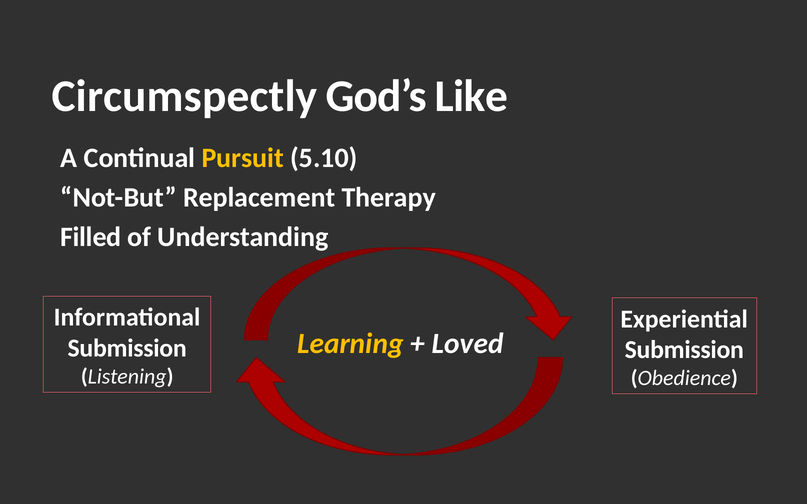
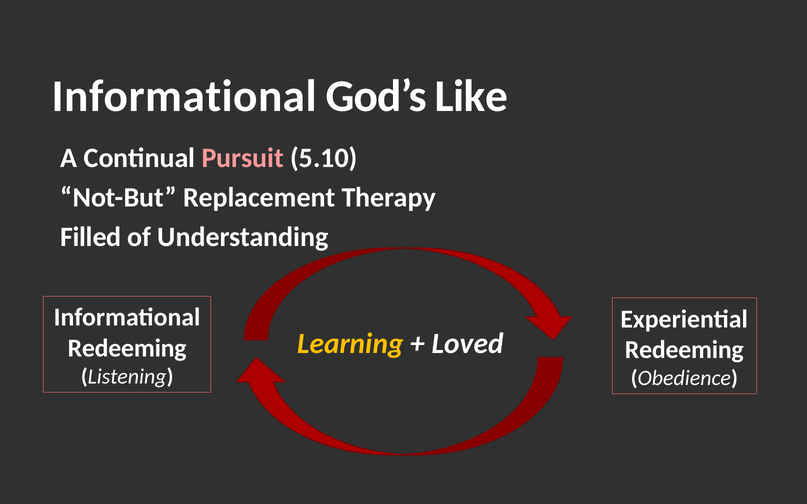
Circumspectly at (184, 97): Circumspectly -> Informational
Pursuit colour: yellow -> pink
Submission at (127, 348): Submission -> Redeeming
Submission at (684, 350): Submission -> Redeeming
